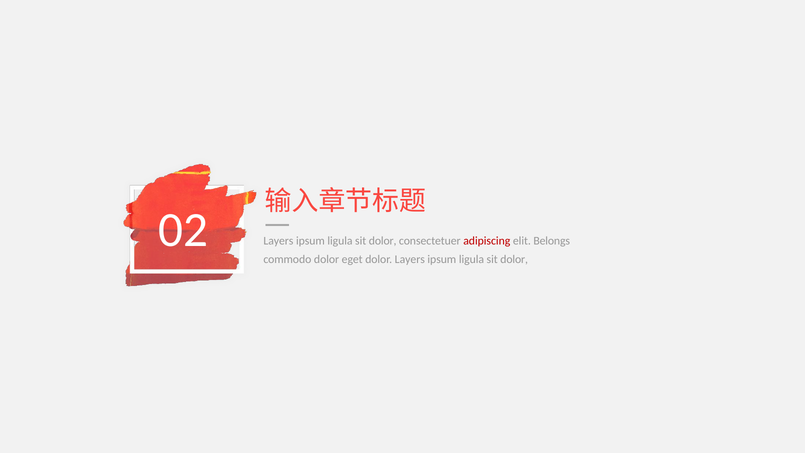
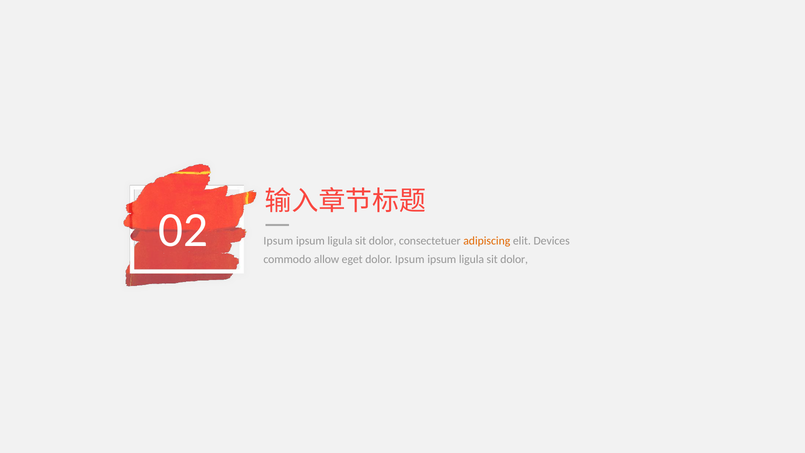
Layers at (278, 241): Layers -> Ipsum
adipiscing colour: red -> orange
Belongs: Belongs -> Devices
commodo dolor: dolor -> allow
dolor Layers: Layers -> Ipsum
